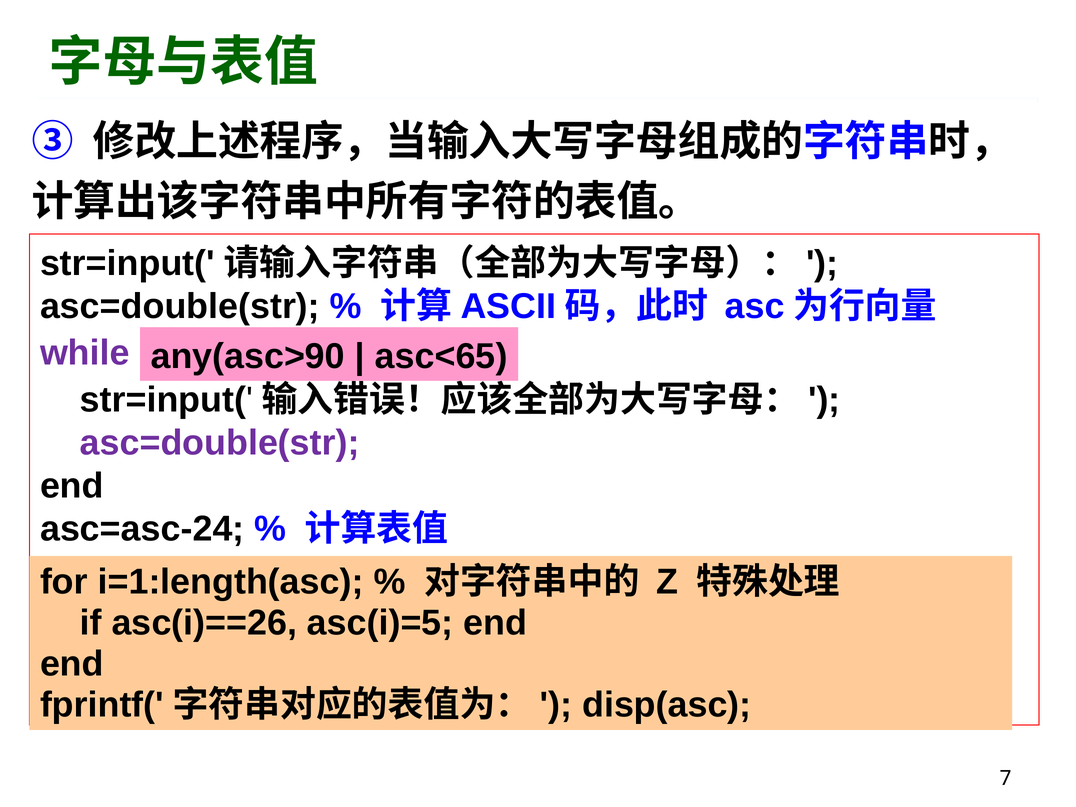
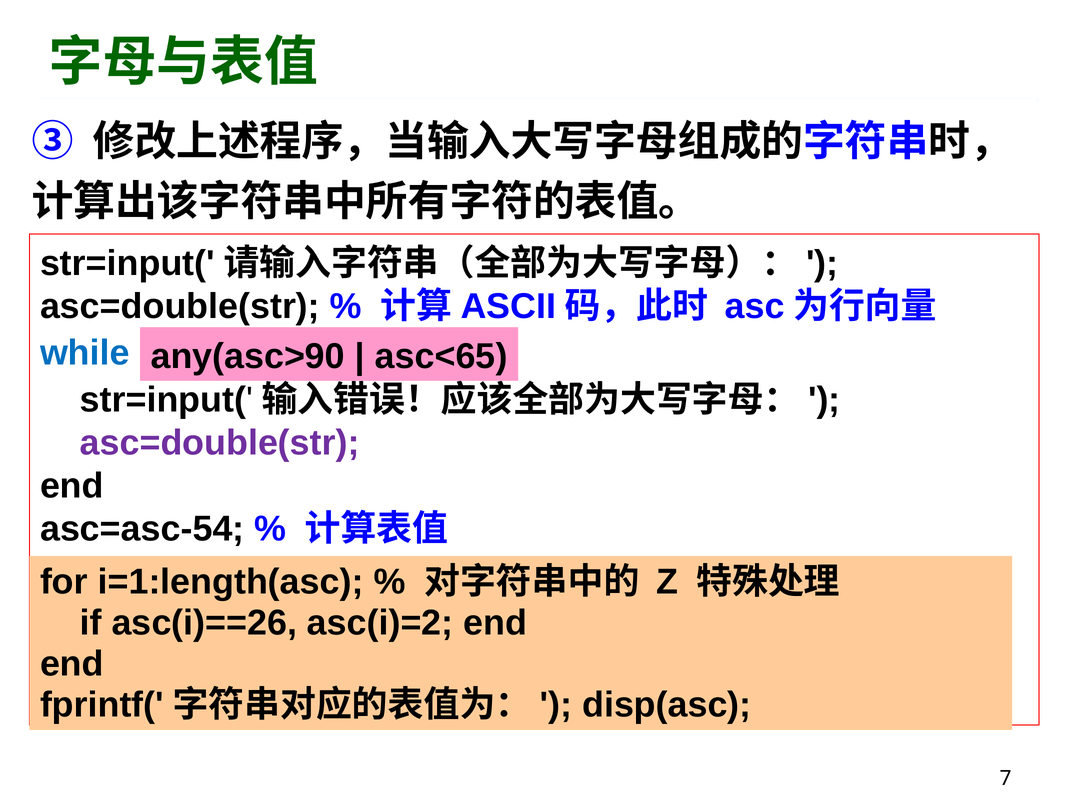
while colour: purple -> blue
asc=asc-24: asc=asc-24 -> asc=asc-54
asc(i)=5: asc(i)=5 -> asc(i)=2
